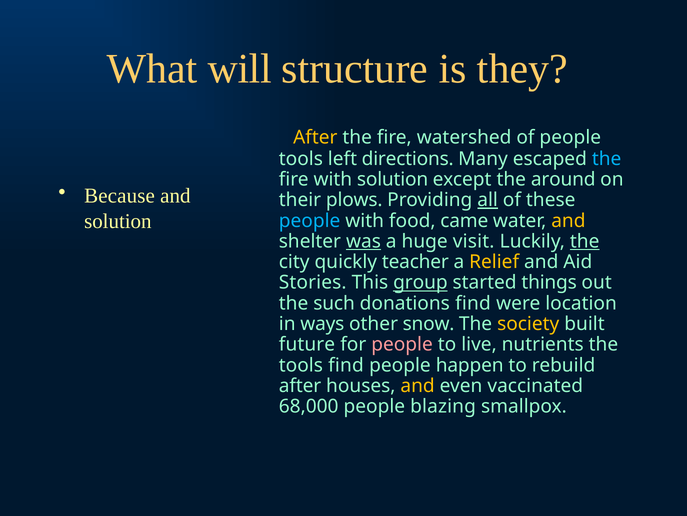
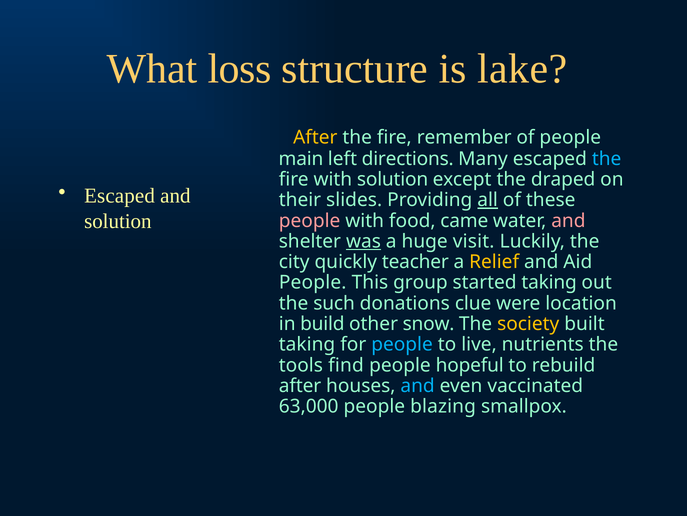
will: will -> loss
they: they -> lake
watershed: watershed -> remember
tools at (301, 159): tools -> main
around: around -> draped
Because at (120, 196): Because -> Escaped
plows: plows -> slides
people at (310, 220) colour: light blue -> pink
and at (568, 220) colour: yellow -> pink
the at (585, 241) underline: present -> none
Stories at (313, 282): Stories -> People
group underline: present -> none
started things: things -> taking
donations find: find -> clue
ways: ways -> build
future at (307, 344): future -> taking
people at (402, 344) colour: pink -> light blue
happen: happen -> hopeful
and at (418, 385) colour: yellow -> light blue
68,000: 68,000 -> 63,000
